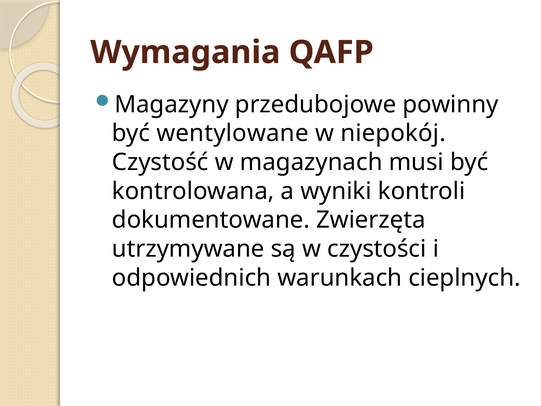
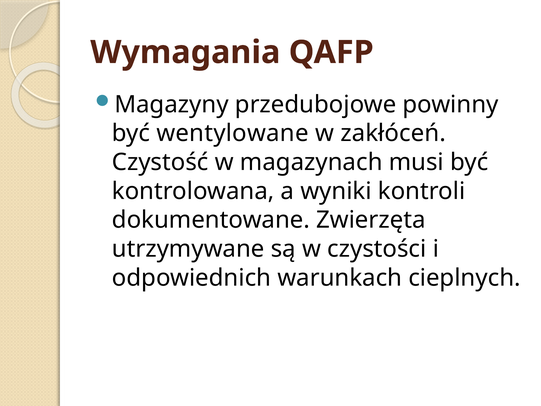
niepokój: niepokój -> zakłóceń
